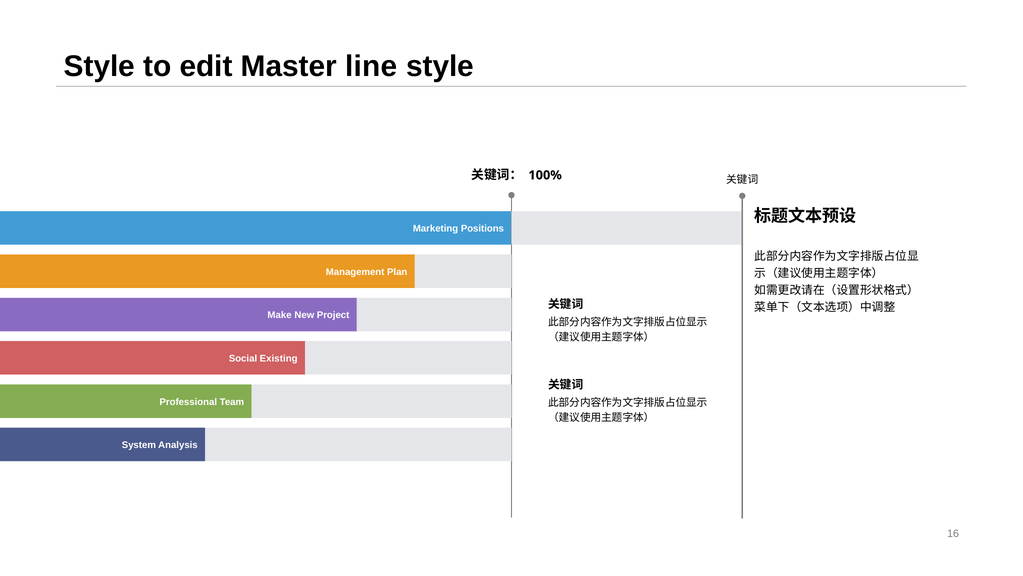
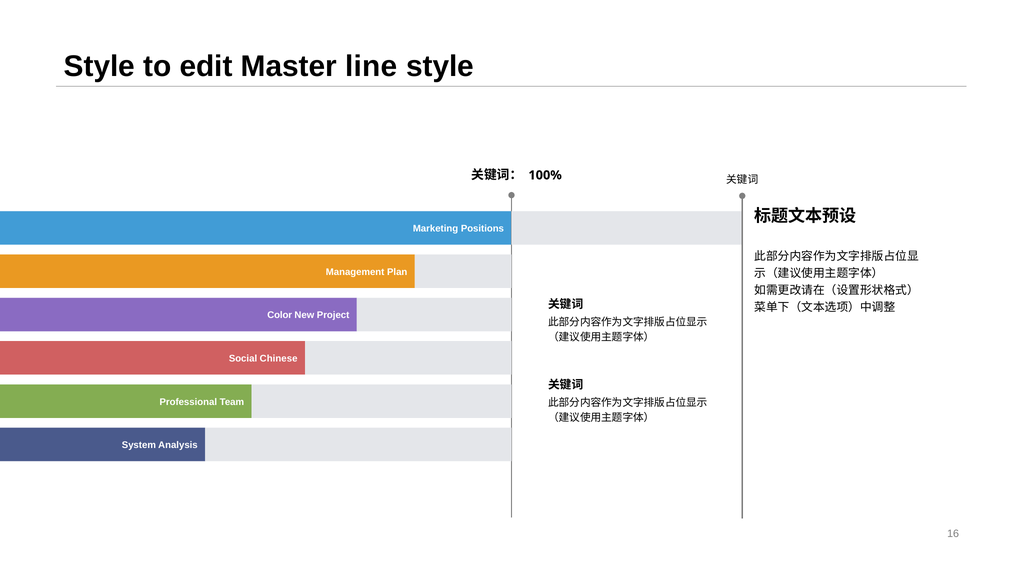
Make: Make -> Color
Existing: Existing -> Chinese
